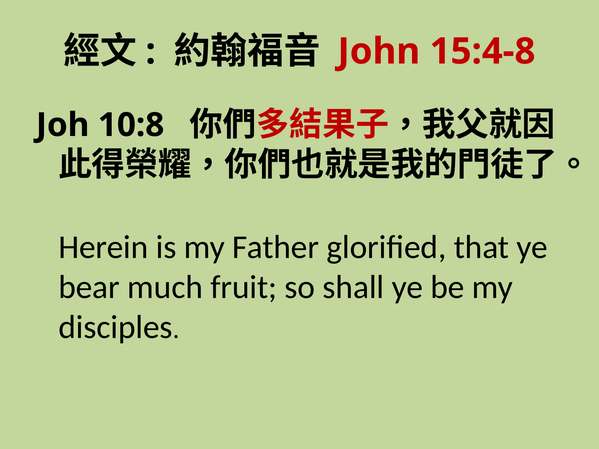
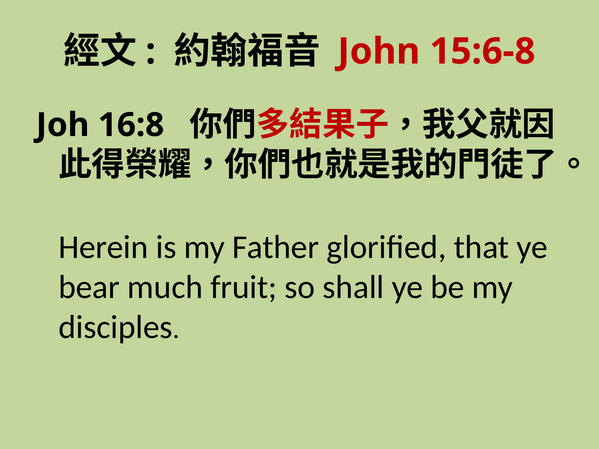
15:4-8: 15:4-8 -> 15:6-8
10:8: 10:8 -> 16:8
